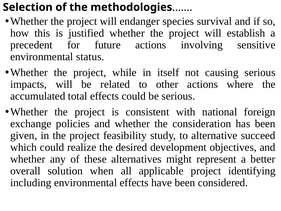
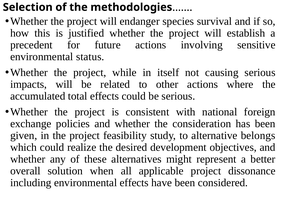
succeed: succeed -> belongs
identifying: identifying -> dissonance
